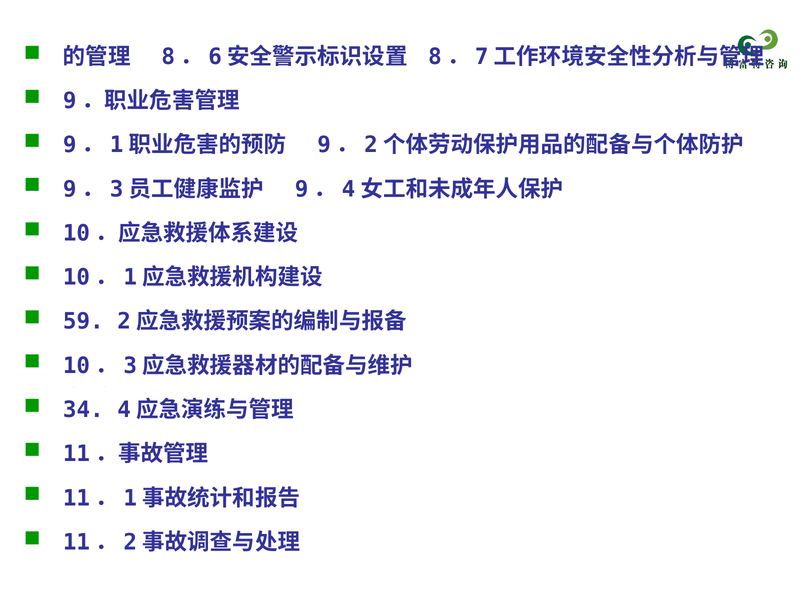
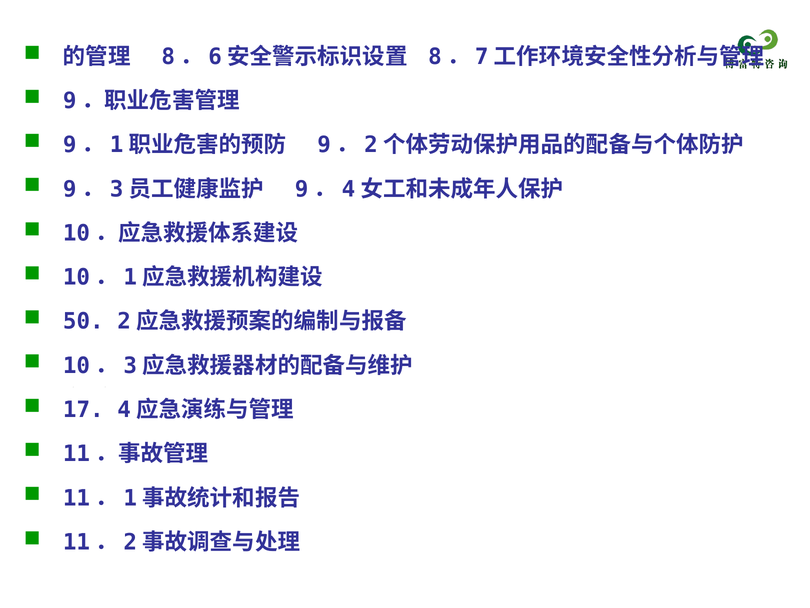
59: 59 -> 50
34: 34 -> 17
